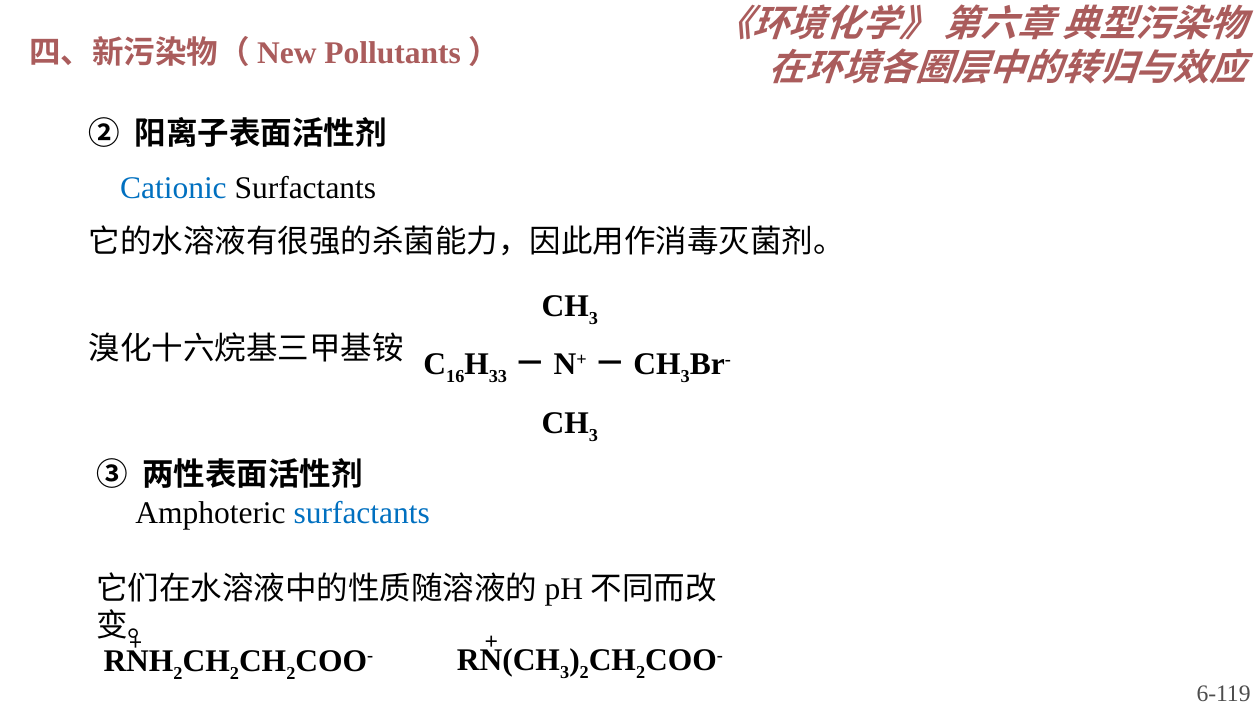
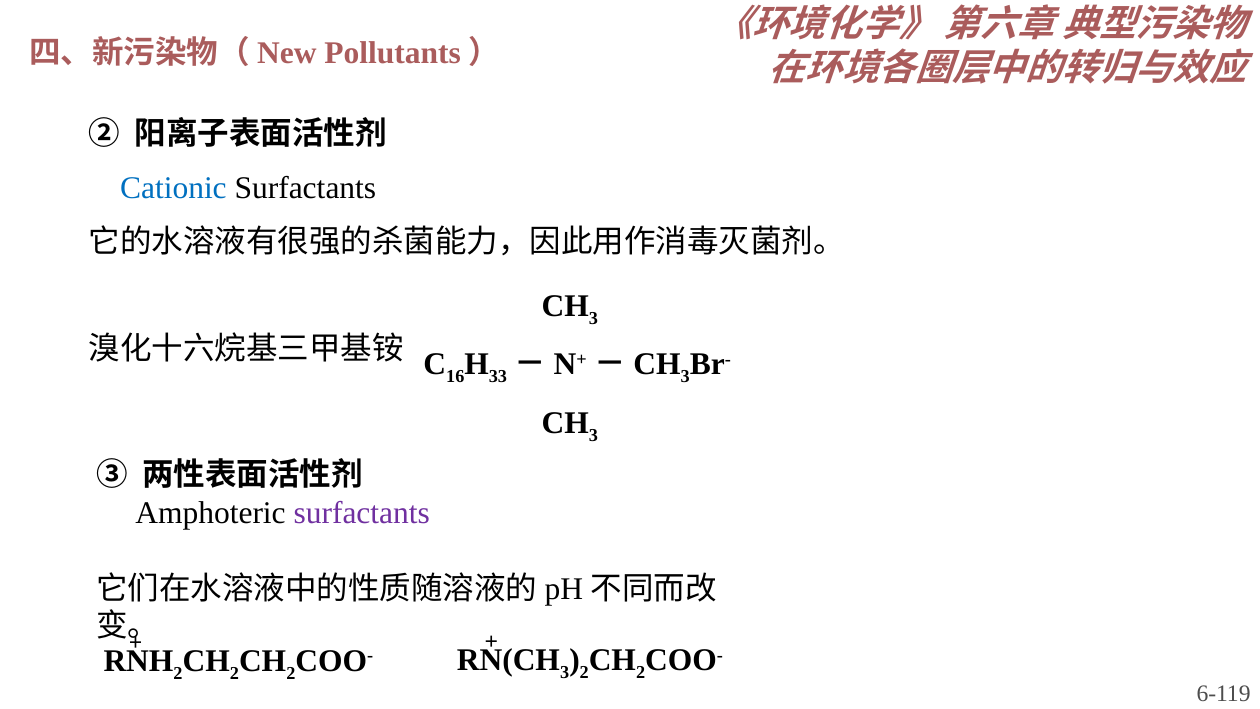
surfactants at (362, 513) colour: blue -> purple
